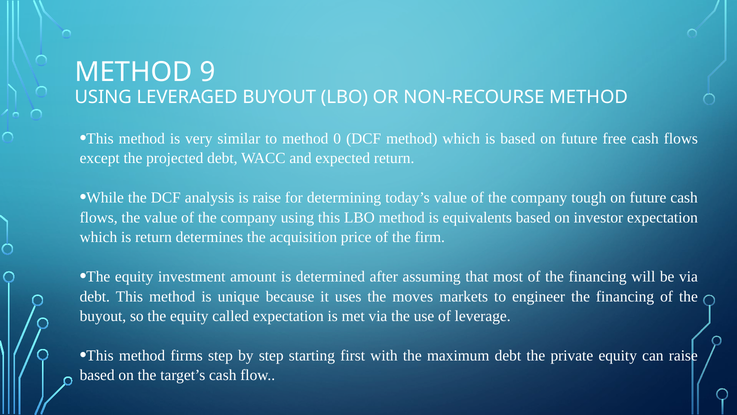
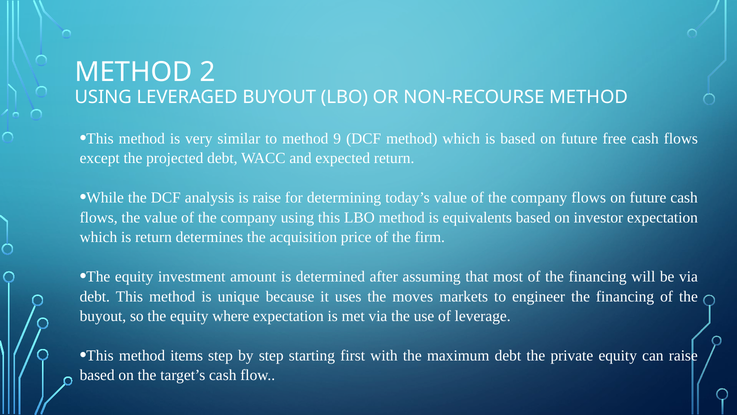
9: 9 -> 2
0: 0 -> 9
company tough: tough -> flows
called: called -> where
firms: firms -> items
